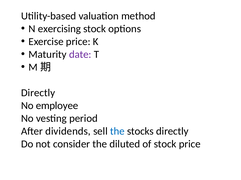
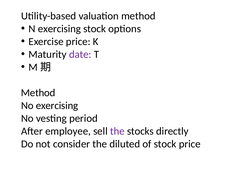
Directly at (38, 93): Directly -> Method
No employee: employee -> exercising
dividends: dividends -> employee
the at (117, 132) colour: blue -> purple
